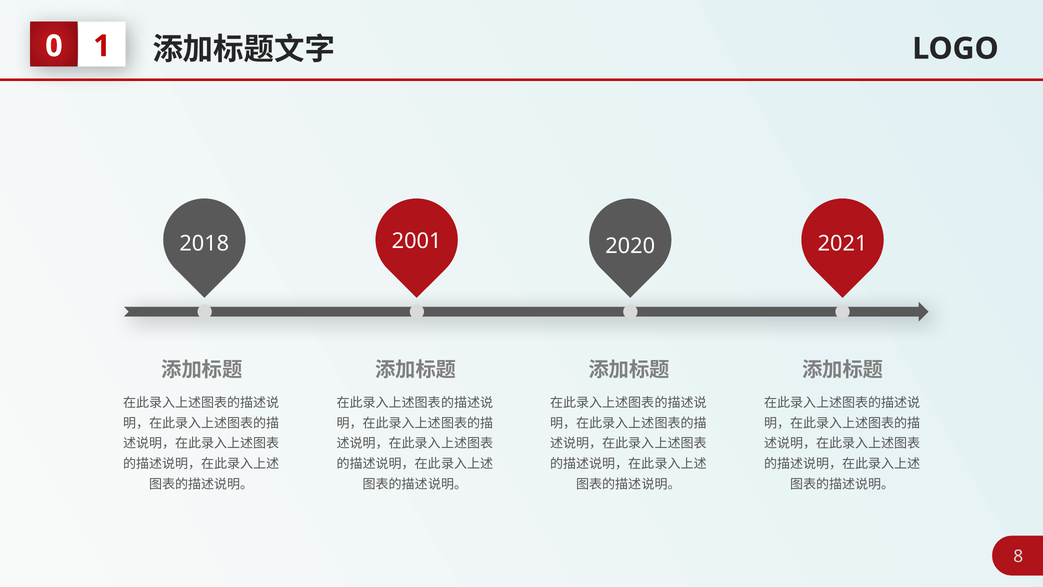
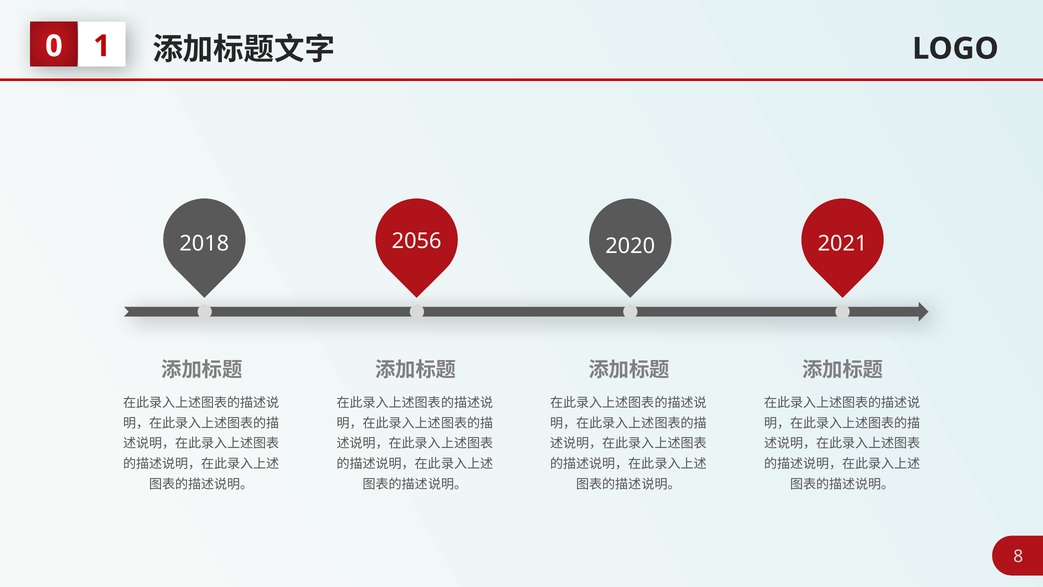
2001: 2001 -> 2056
